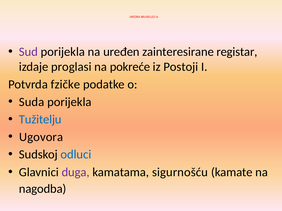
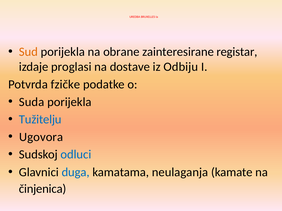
Sud colour: purple -> orange
uređen: uređen -> obrane
pokreće: pokreće -> dostave
Postoji: Postoji -> Odbiju
duga colour: purple -> blue
sigurnošću: sigurnošću -> neulaganja
nagodba: nagodba -> činjenica
